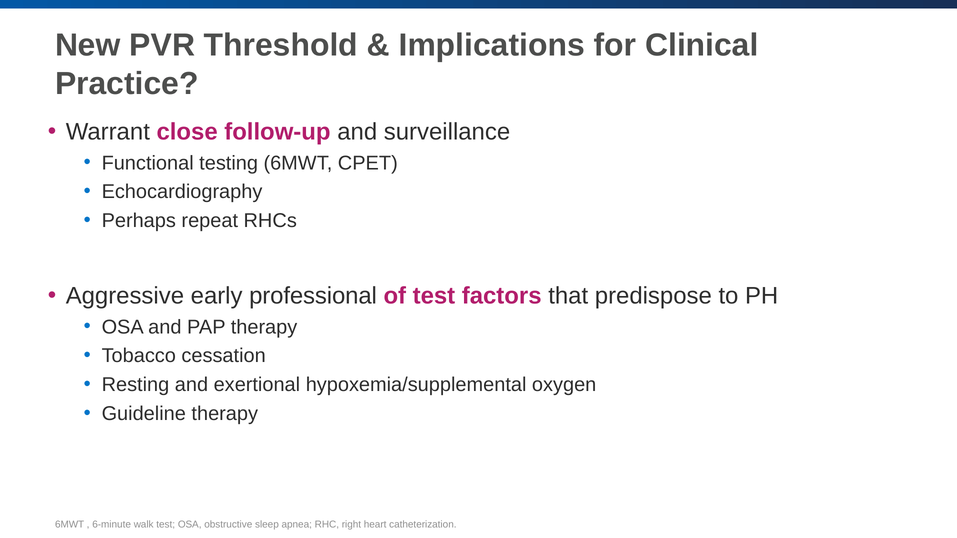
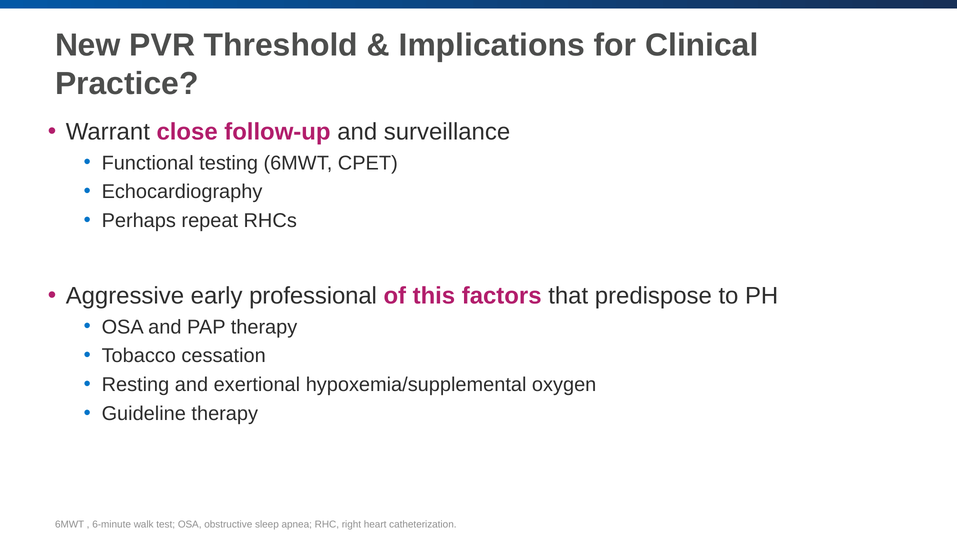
of test: test -> this
